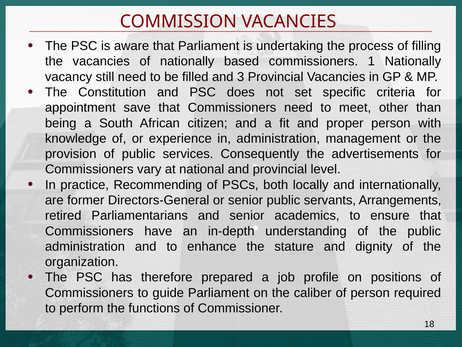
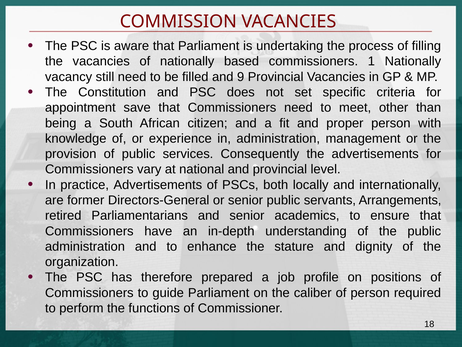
3: 3 -> 9
practice Recommending: Recommending -> Advertisements
